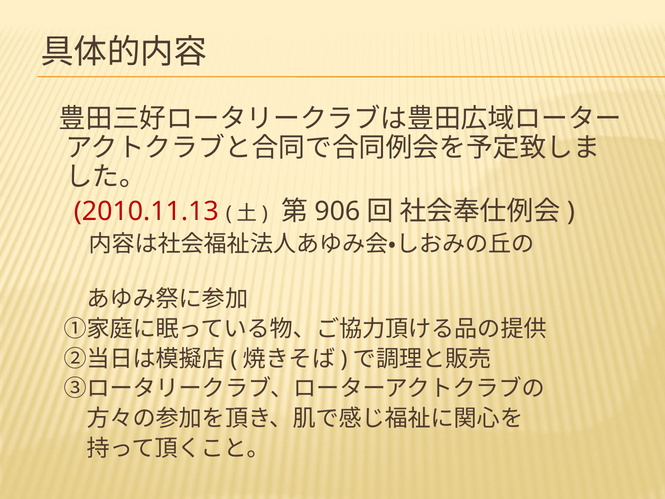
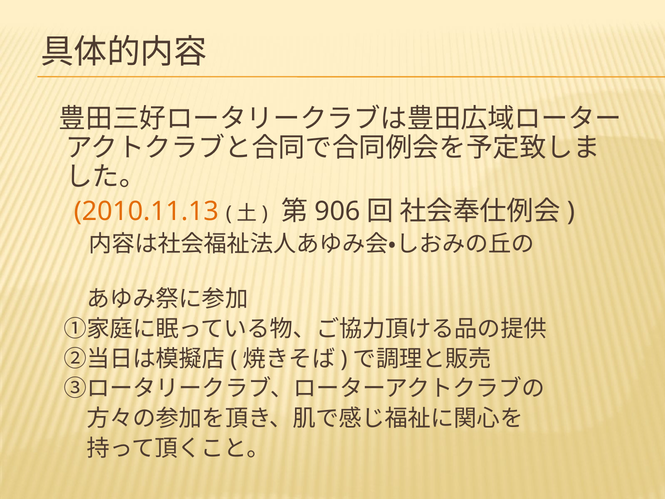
2010.11.13 colour: red -> orange
